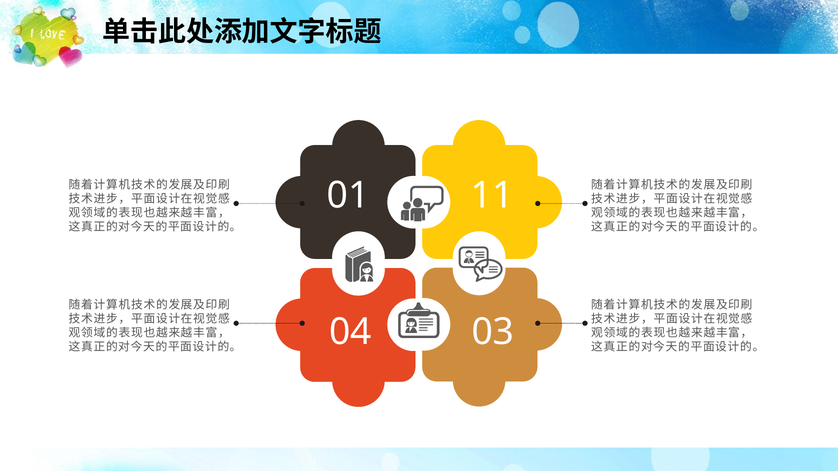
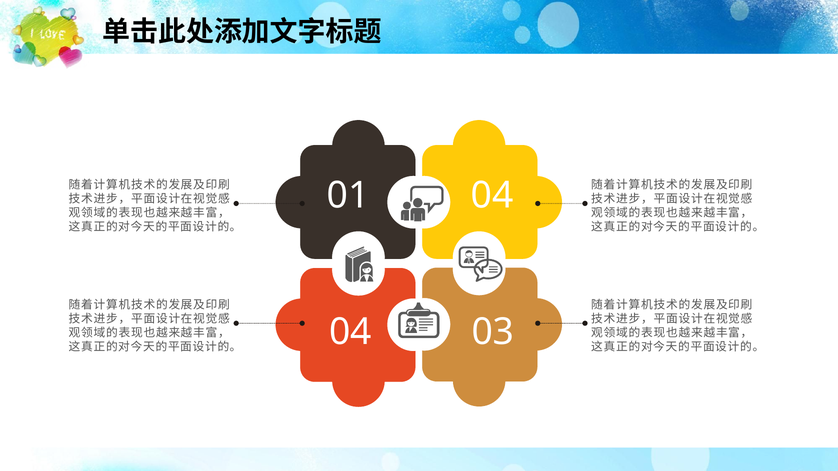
01 11: 11 -> 04
